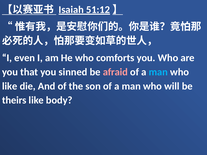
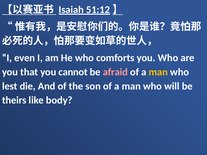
sinned: sinned -> cannot
man at (158, 72) colour: light blue -> yellow
like at (10, 86): like -> lest
